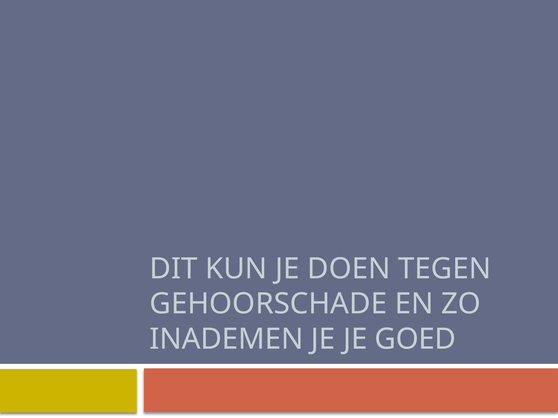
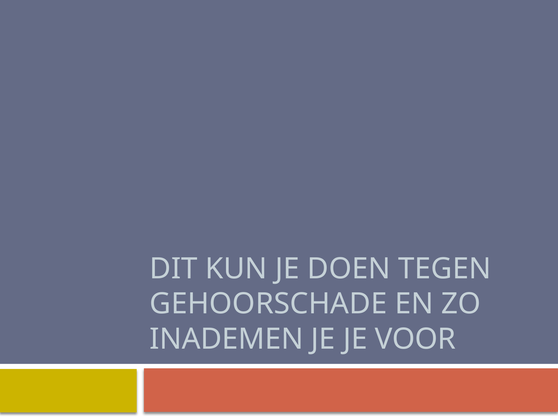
GOED: GOED -> VOOR
